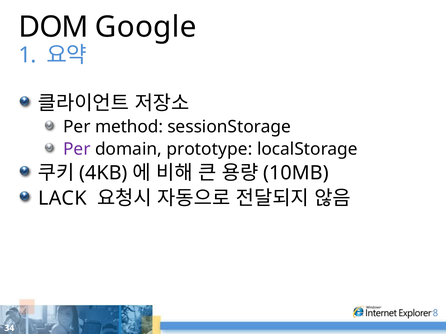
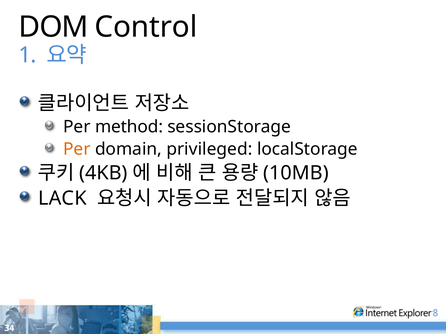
Google: Google -> Control
Per at (77, 149) colour: purple -> orange
prototype: prototype -> privileged
